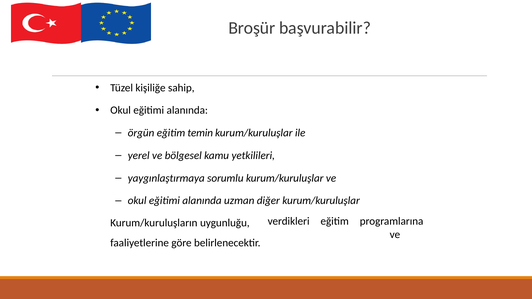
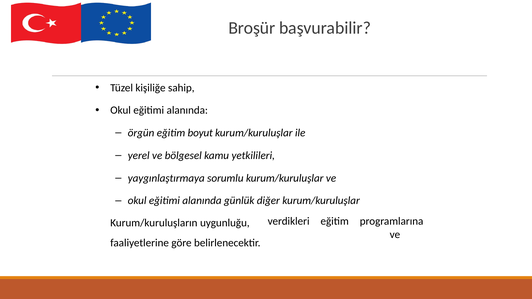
temin: temin -> boyut
uzman: uzman -> günlük
